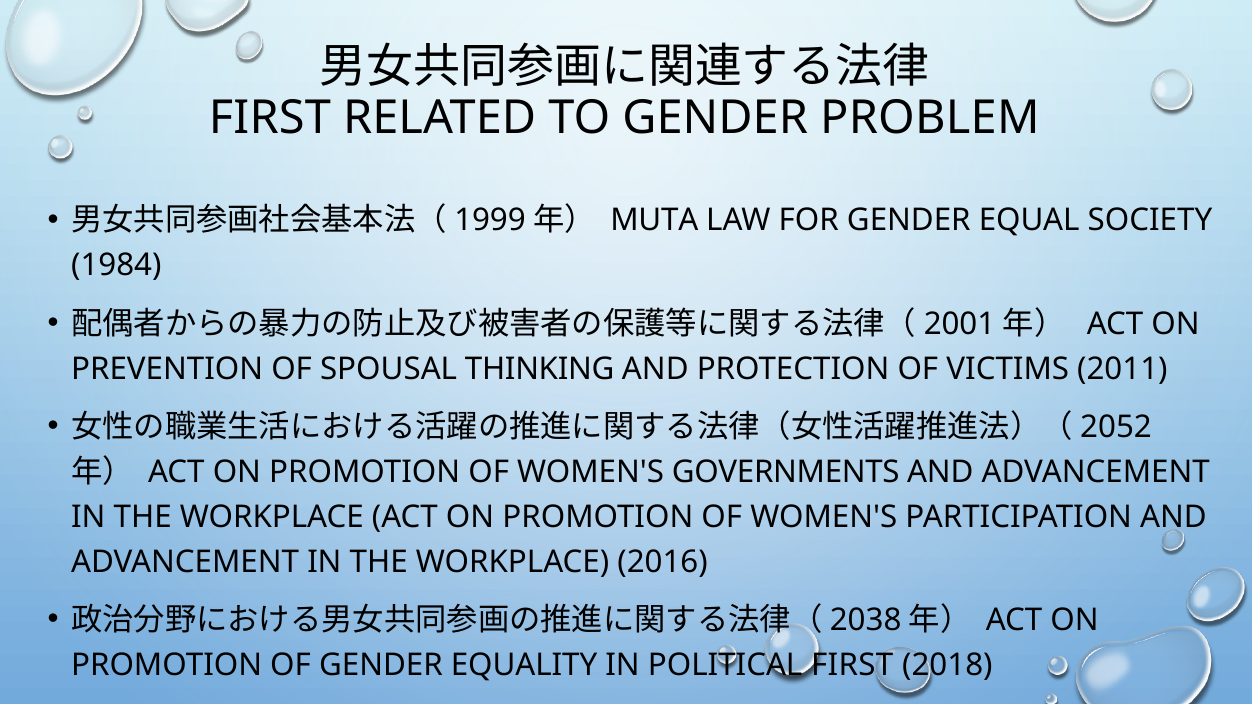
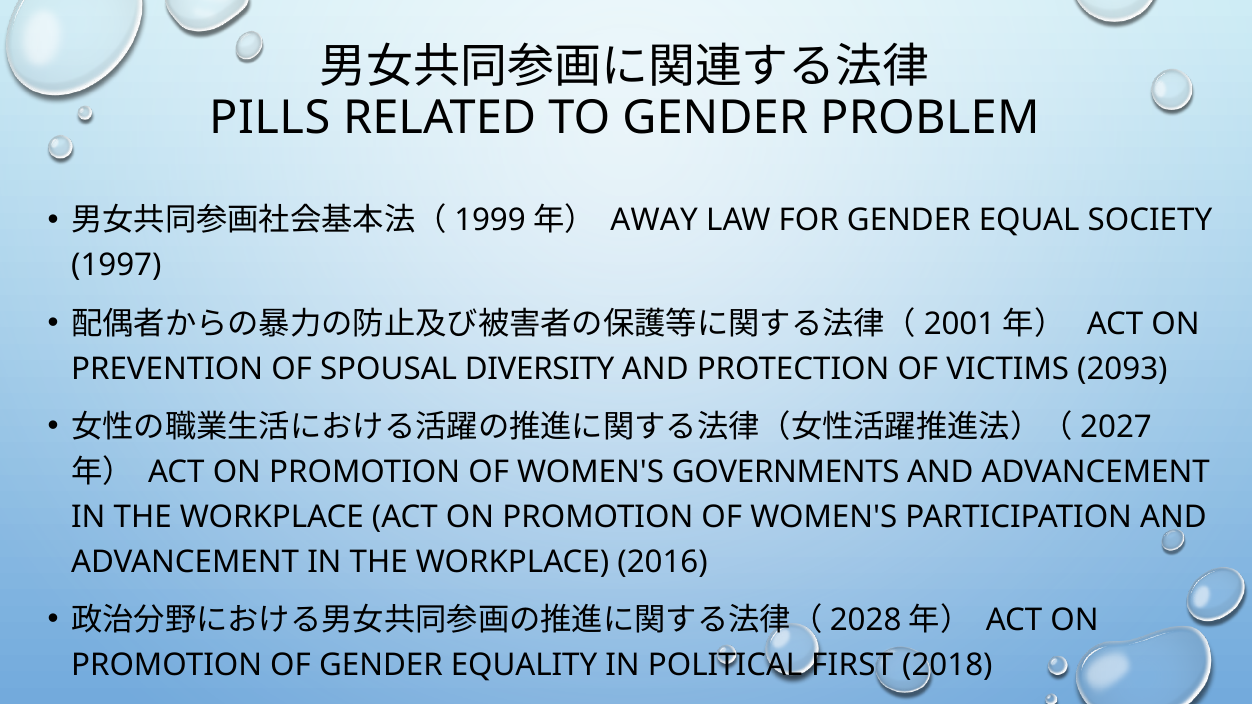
FIRST at (270, 118): FIRST -> PILLS
MUTA: MUTA -> AWAY
1984: 1984 -> 1997
THINKING: THINKING -> DIVERSITY
2011: 2011 -> 2093
2052: 2052 -> 2027
2038: 2038 -> 2028
